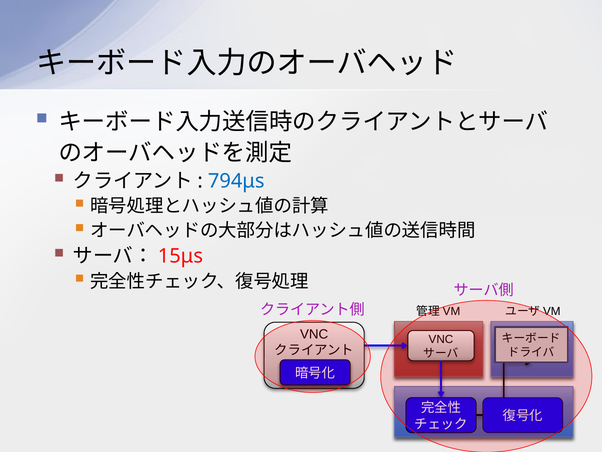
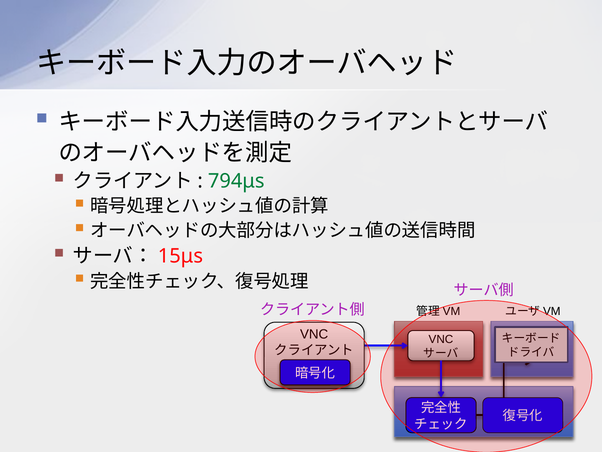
794μs colour: blue -> green
